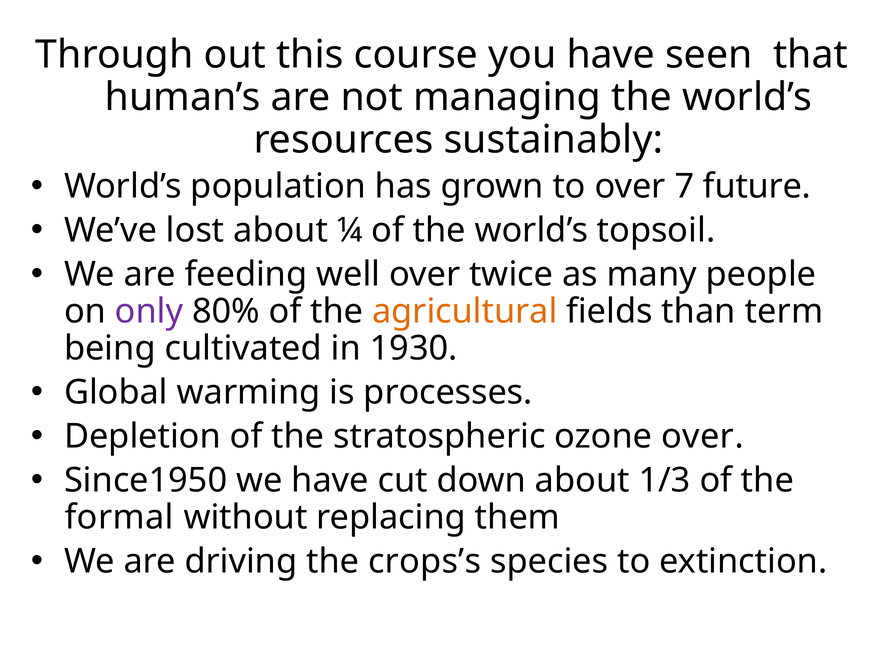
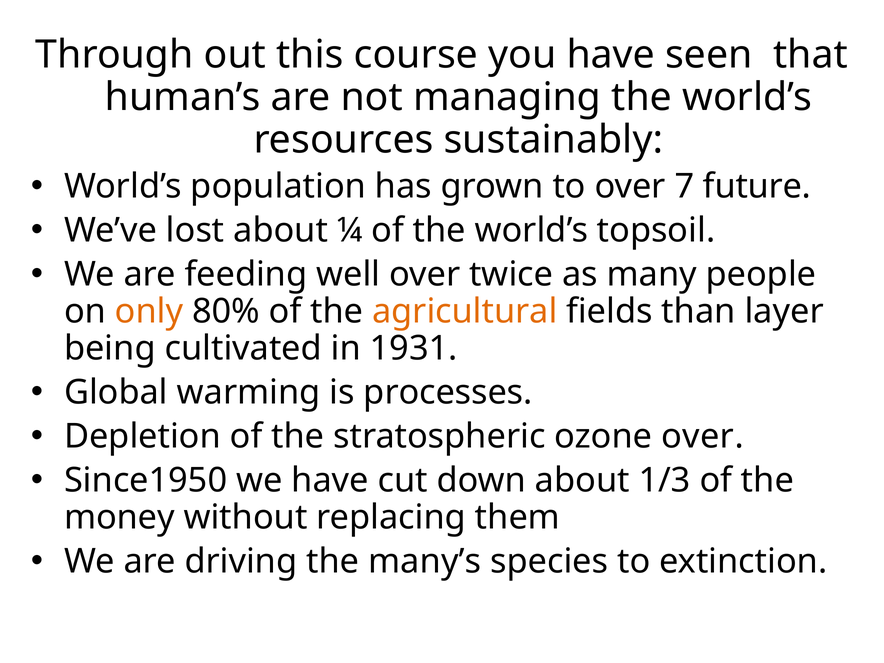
only colour: purple -> orange
term: term -> layer
1930: 1930 -> 1931
formal: formal -> money
crops’s: crops’s -> many’s
